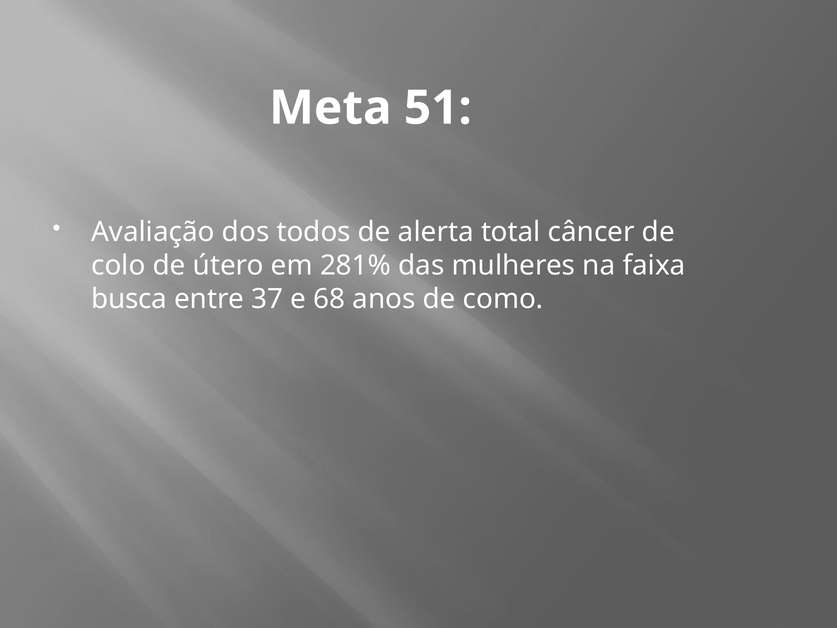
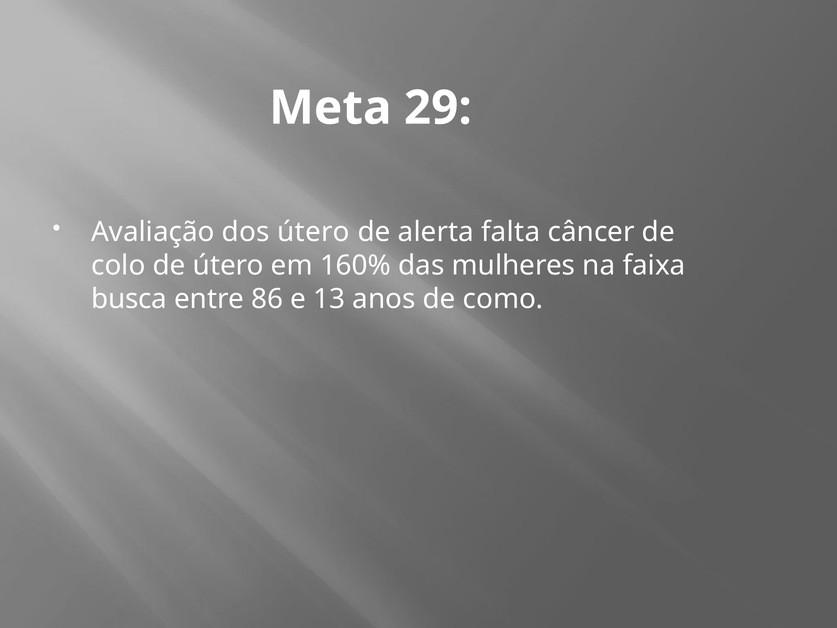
51: 51 -> 29
dos todos: todos -> útero
total: total -> falta
281%: 281% -> 160%
37: 37 -> 86
68: 68 -> 13
